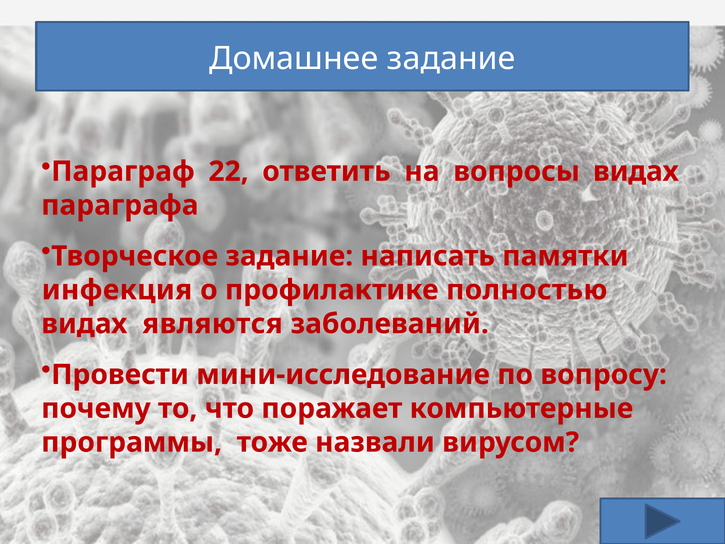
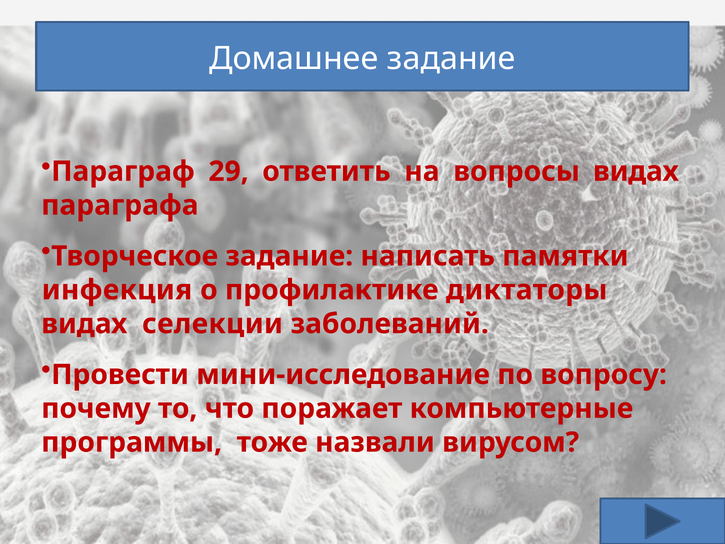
22: 22 -> 29
полностью: полностью -> диктаторы
являются: являются -> селекции
